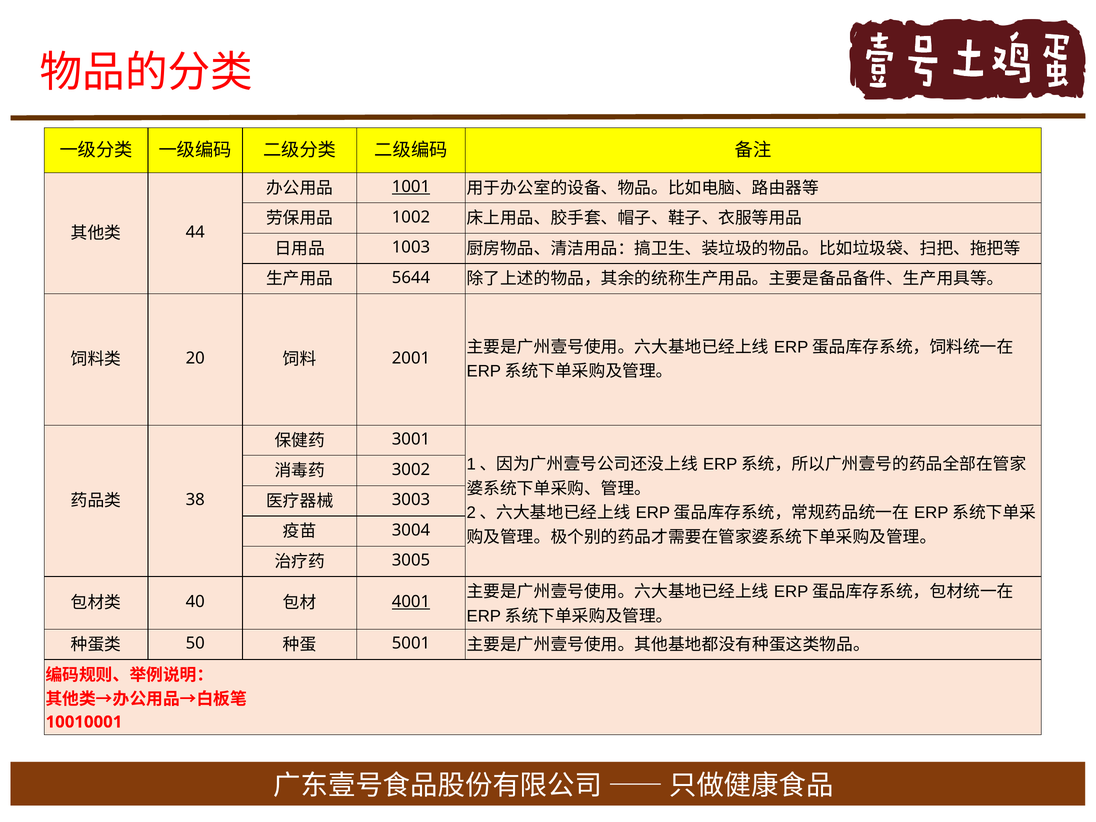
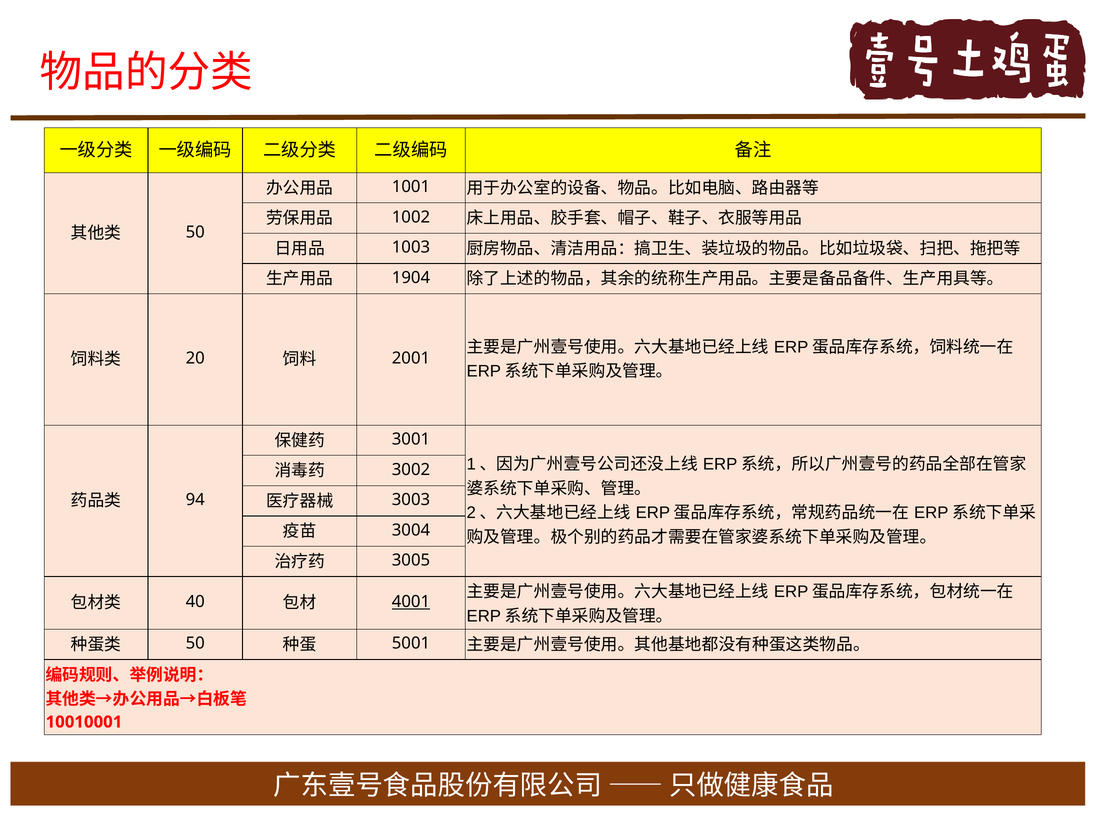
1001 underline: present -> none
44 at (195, 232): 44 -> 50
5644: 5644 -> 1904
38: 38 -> 94
